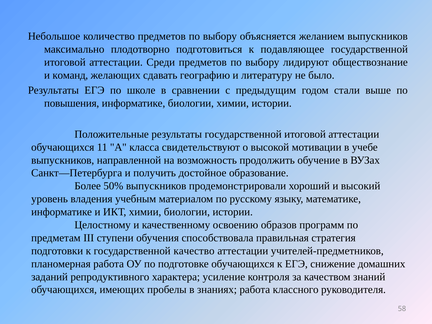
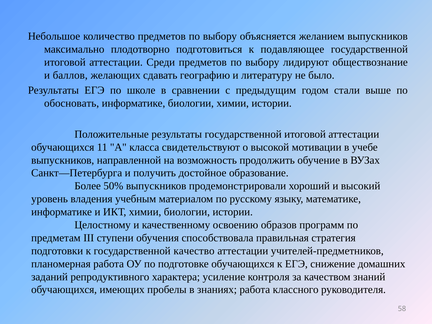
команд: команд -> баллов
повышения: повышения -> обосновать
